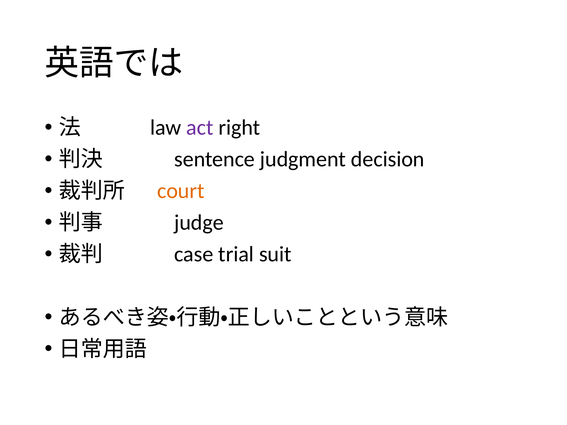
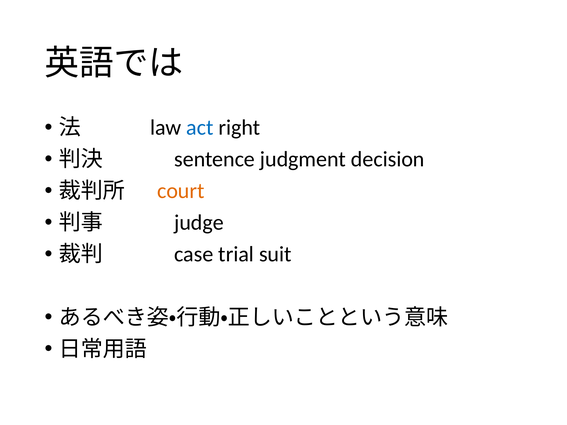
act colour: purple -> blue
